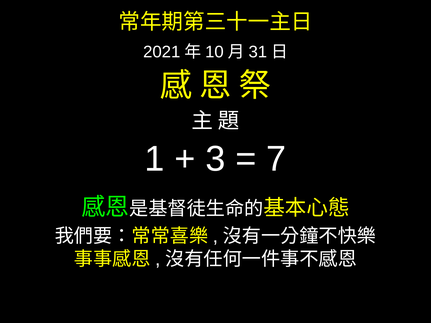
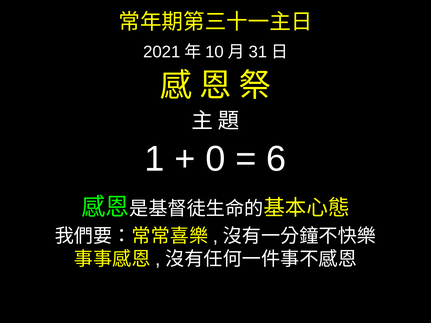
3: 3 -> 0
7: 7 -> 6
